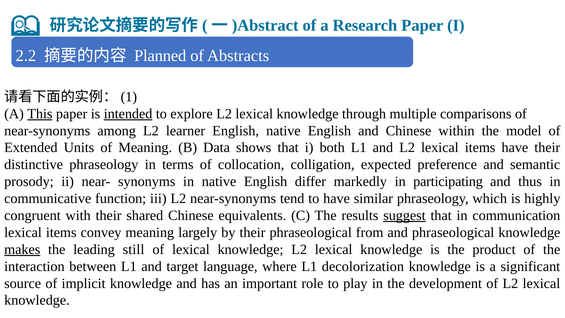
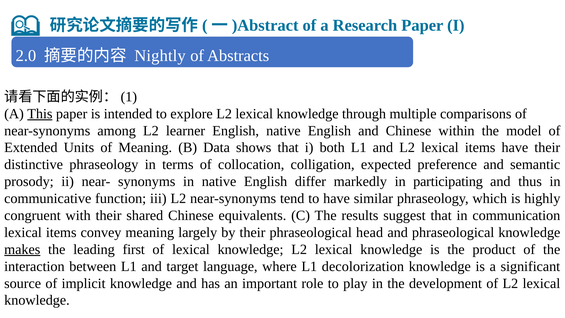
2.2: 2.2 -> 2.0
Planned: Planned -> Nightly
intended underline: present -> none
suggest underline: present -> none
from: from -> head
still: still -> first
